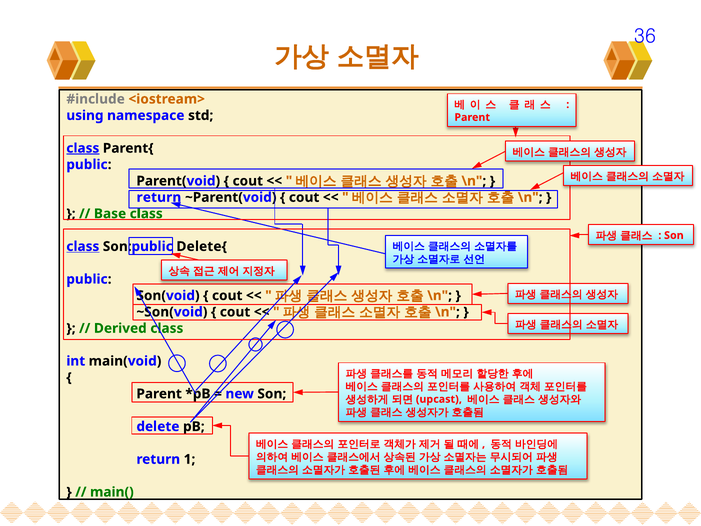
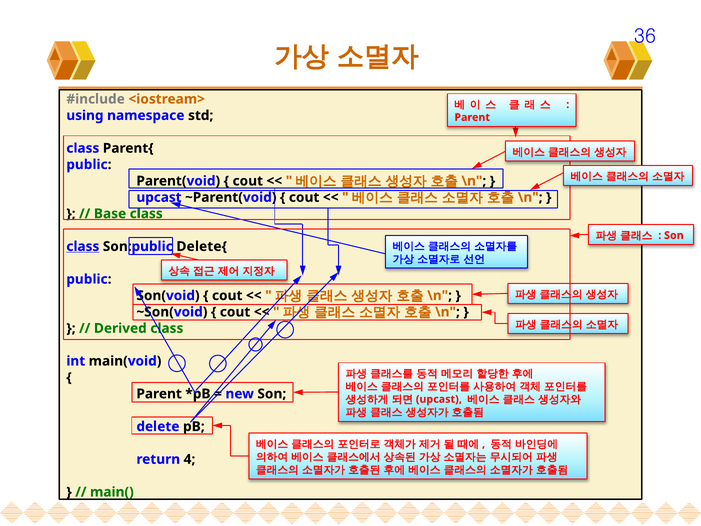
class at (83, 148) underline: present -> none
return at (159, 197): return -> upcast
1: 1 -> 4
